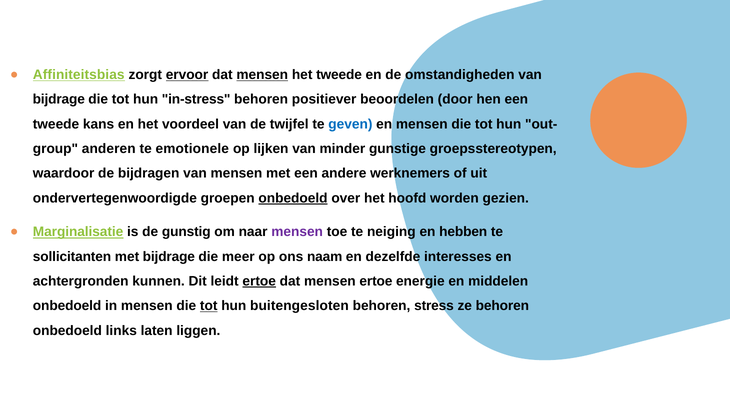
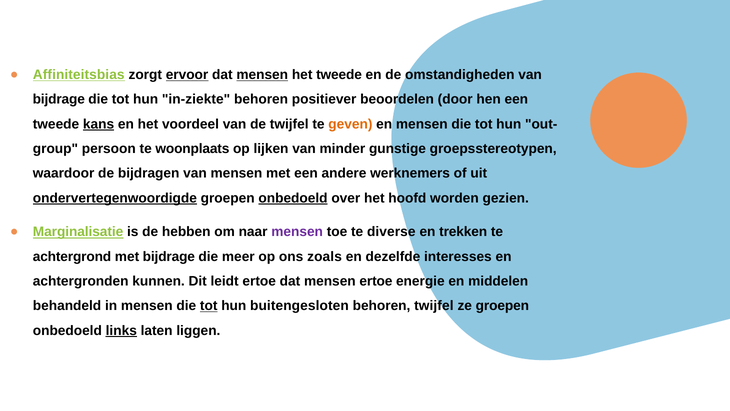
in-stress: in-stress -> in-ziekte
kans underline: none -> present
geven colour: blue -> orange
anderen: anderen -> persoon
emotionele: emotionele -> woonplaats
ondervertegenwoordigde underline: none -> present
gunstig: gunstig -> hebben
neiging: neiging -> diverse
hebben: hebben -> trekken
sollicitanten: sollicitanten -> achtergrond
naam: naam -> zoals
ertoe at (259, 281) underline: present -> none
onbedoeld at (67, 306): onbedoeld -> behandeld
behoren stress: stress -> twijfel
ze behoren: behoren -> groepen
links underline: none -> present
